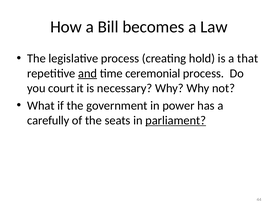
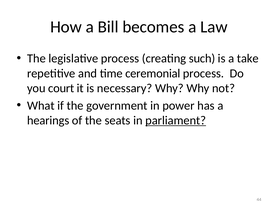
hold: hold -> such
that: that -> take
and underline: present -> none
carefully: carefully -> hearings
